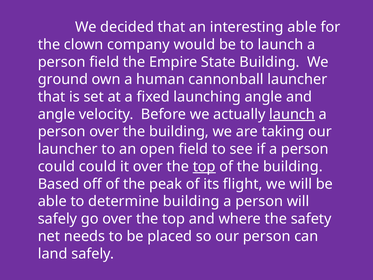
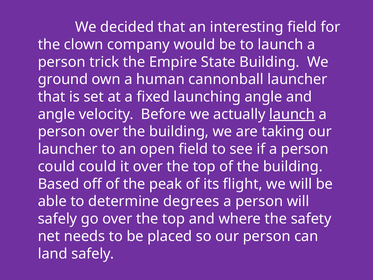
interesting able: able -> field
person field: field -> trick
top at (204, 166) underline: present -> none
determine building: building -> degrees
